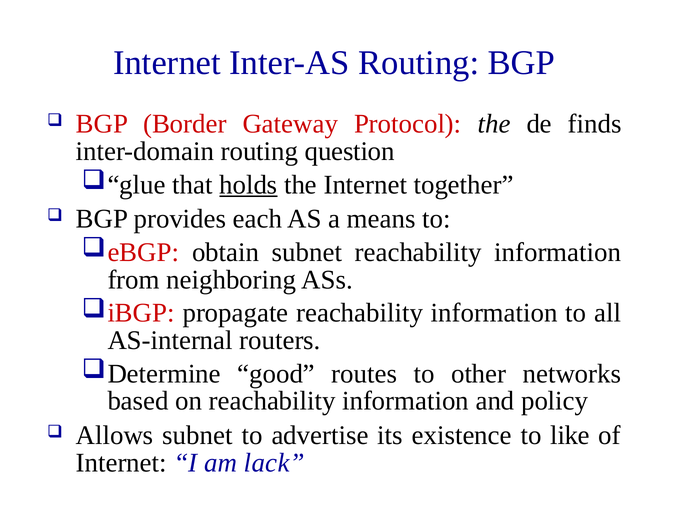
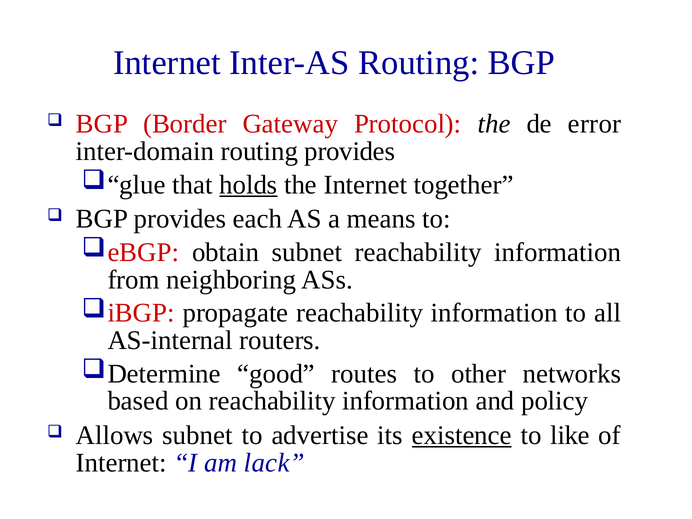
finds: finds -> error
routing question: question -> provides
existence underline: none -> present
